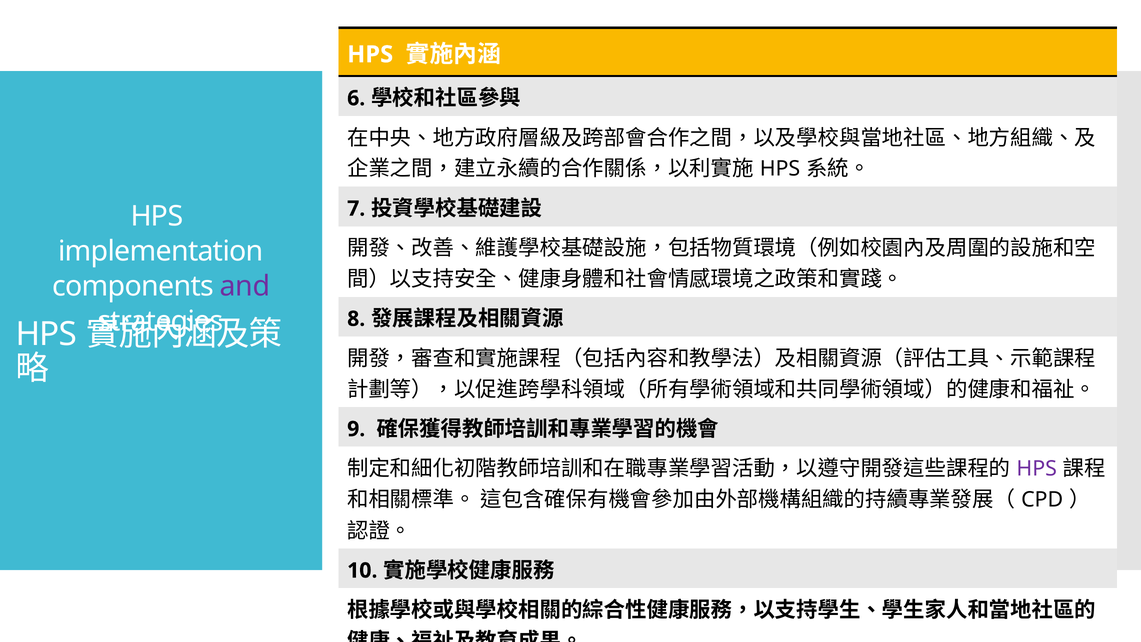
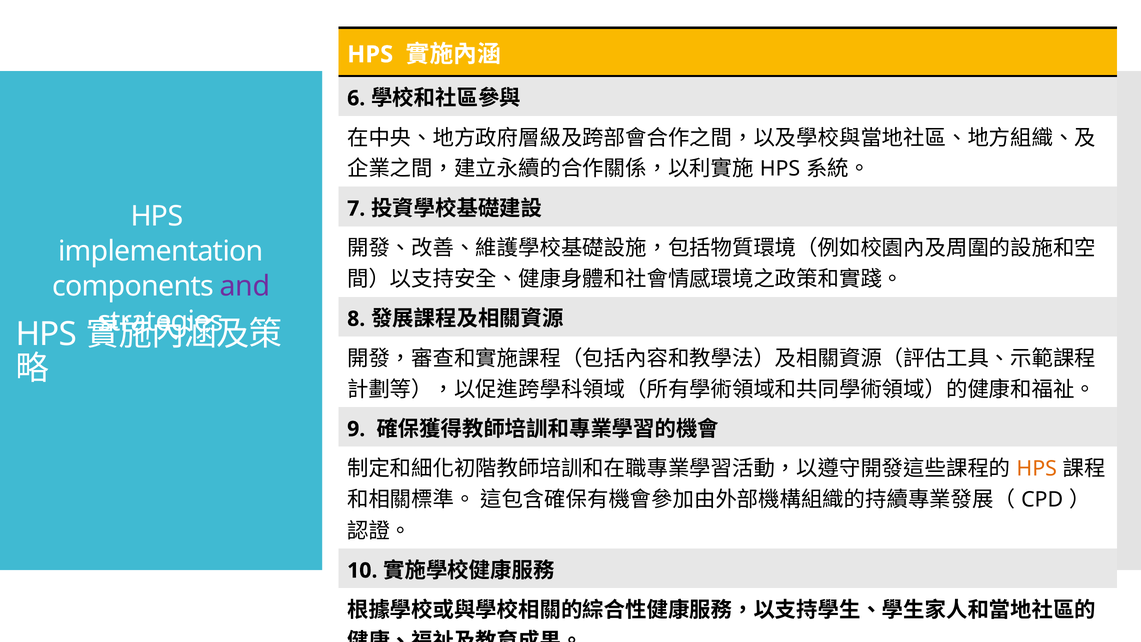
HPS at (1037, 469) colour: purple -> orange
